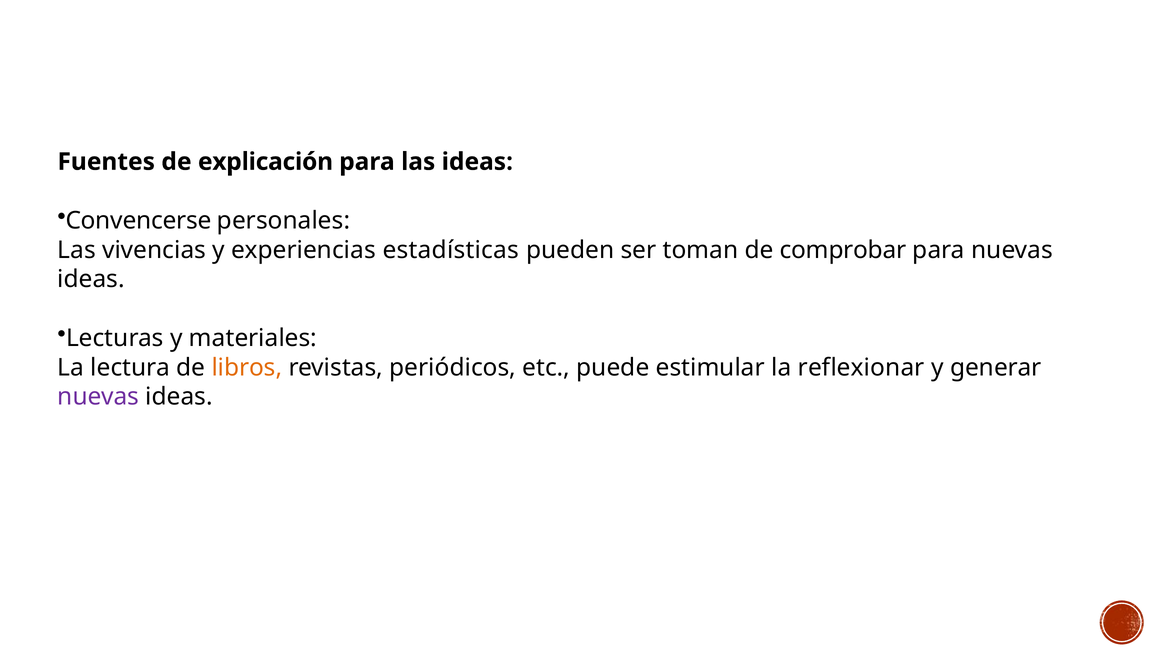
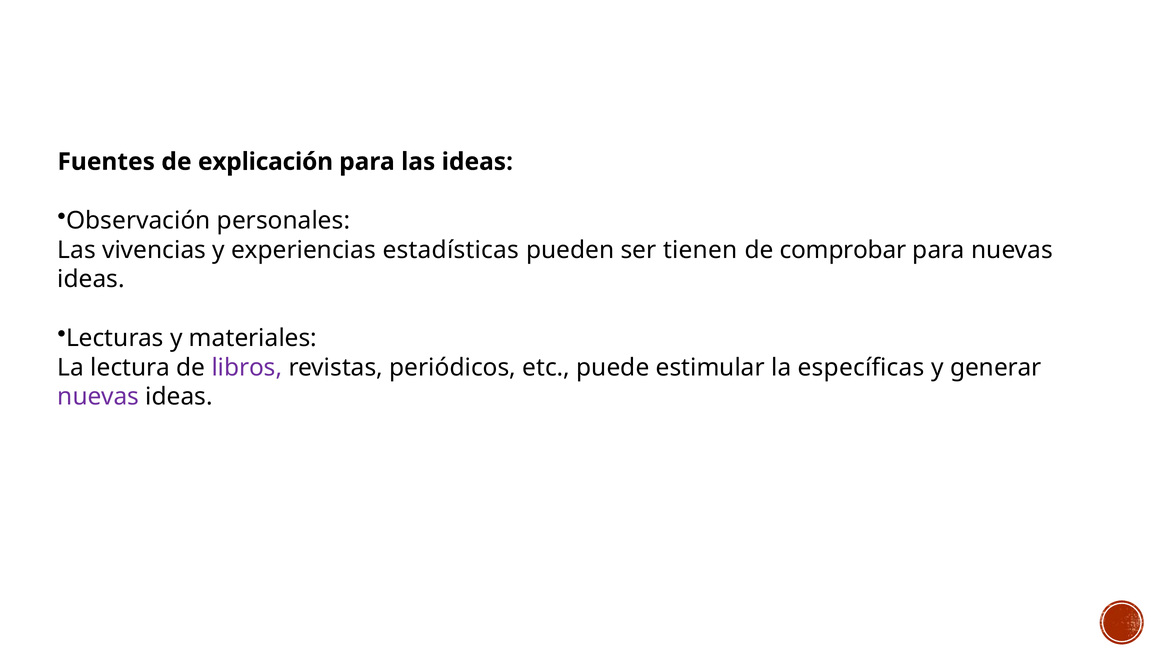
Convencerse: Convencerse -> Observación
toman: toman -> tienen
libros colour: orange -> purple
reflexionar: reflexionar -> específicas
